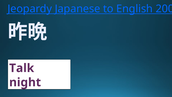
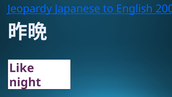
Talk: Talk -> Like
